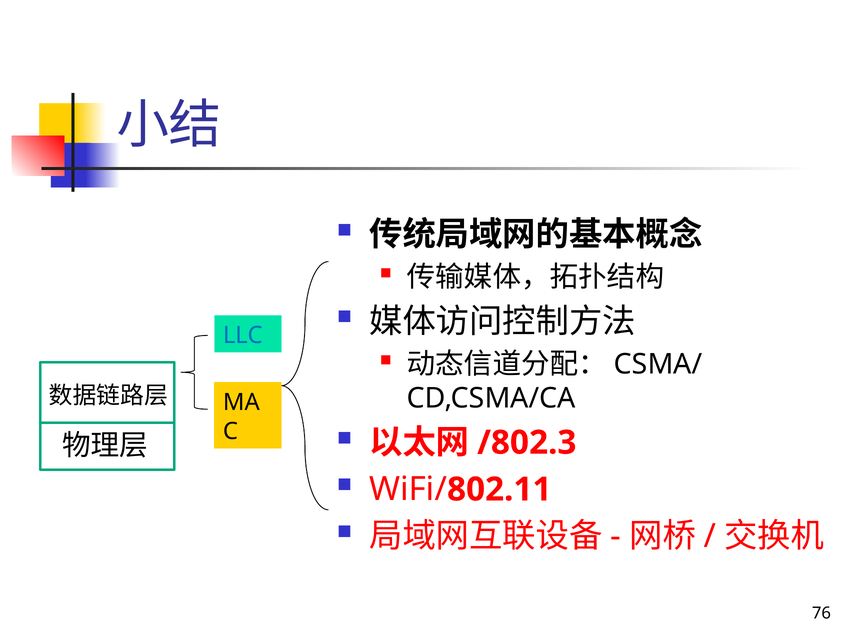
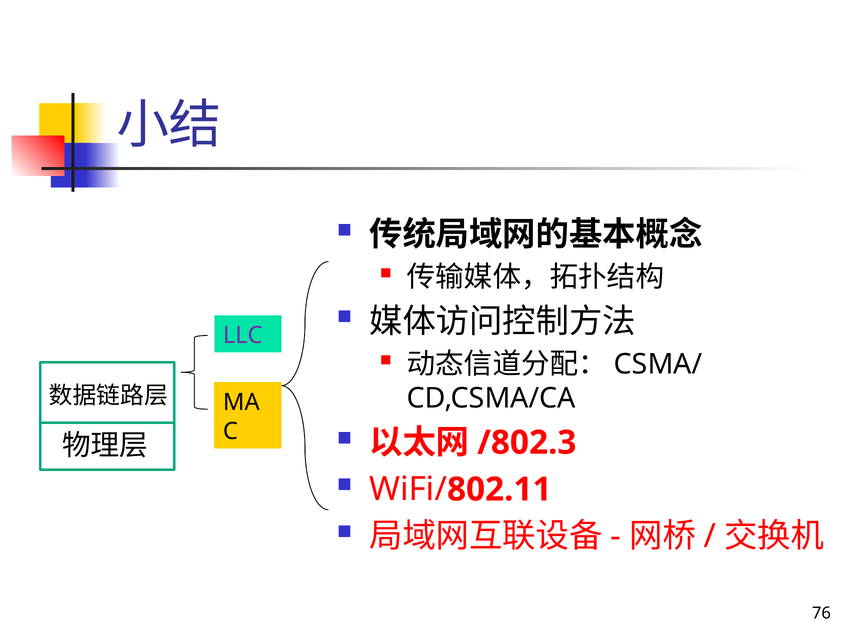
LLC colour: blue -> purple
